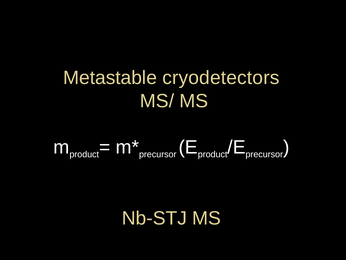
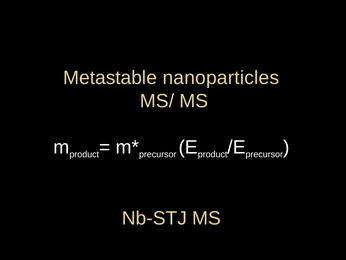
cryodetectors: cryodetectors -> nanoparticles
